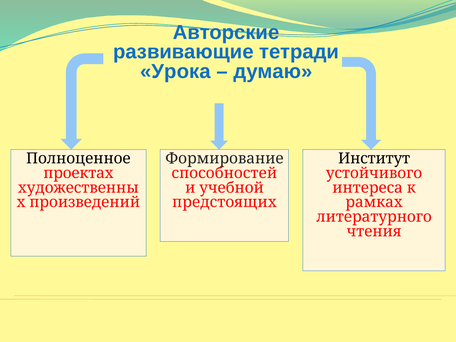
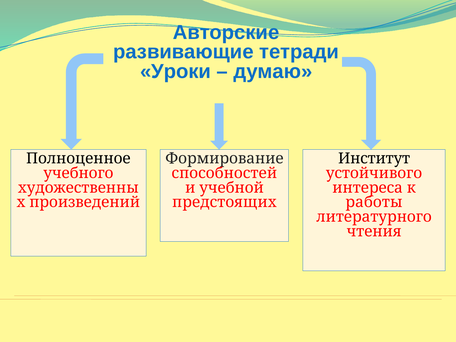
Урока: Урока -> Уроки
проектах: проектах -> учебного
рамках: рамках -> работы
